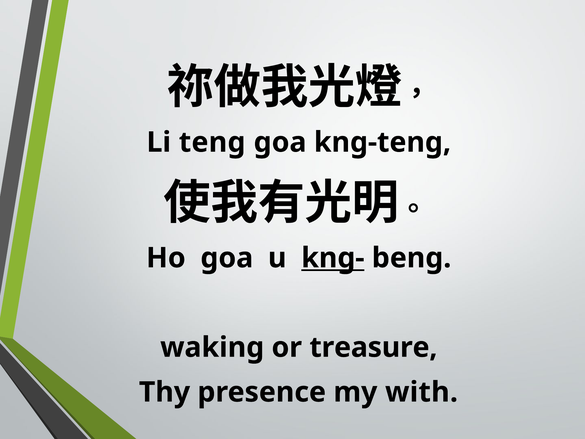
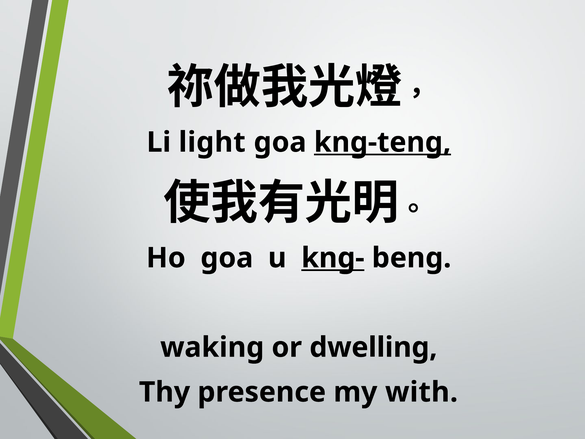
teng: teng -> light
kng-teng underline: none -> present
treasure: treasure -> dwelling
